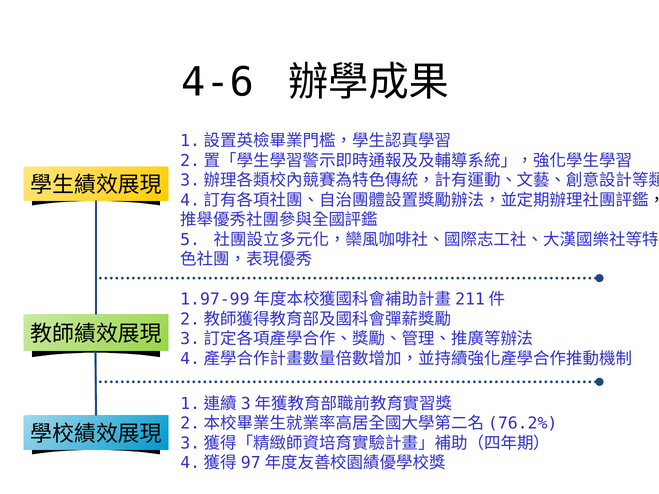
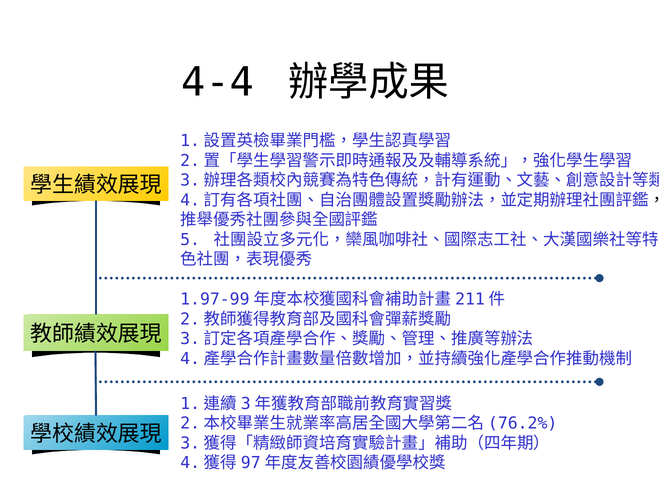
4-6: 4-6 -> 4-4
